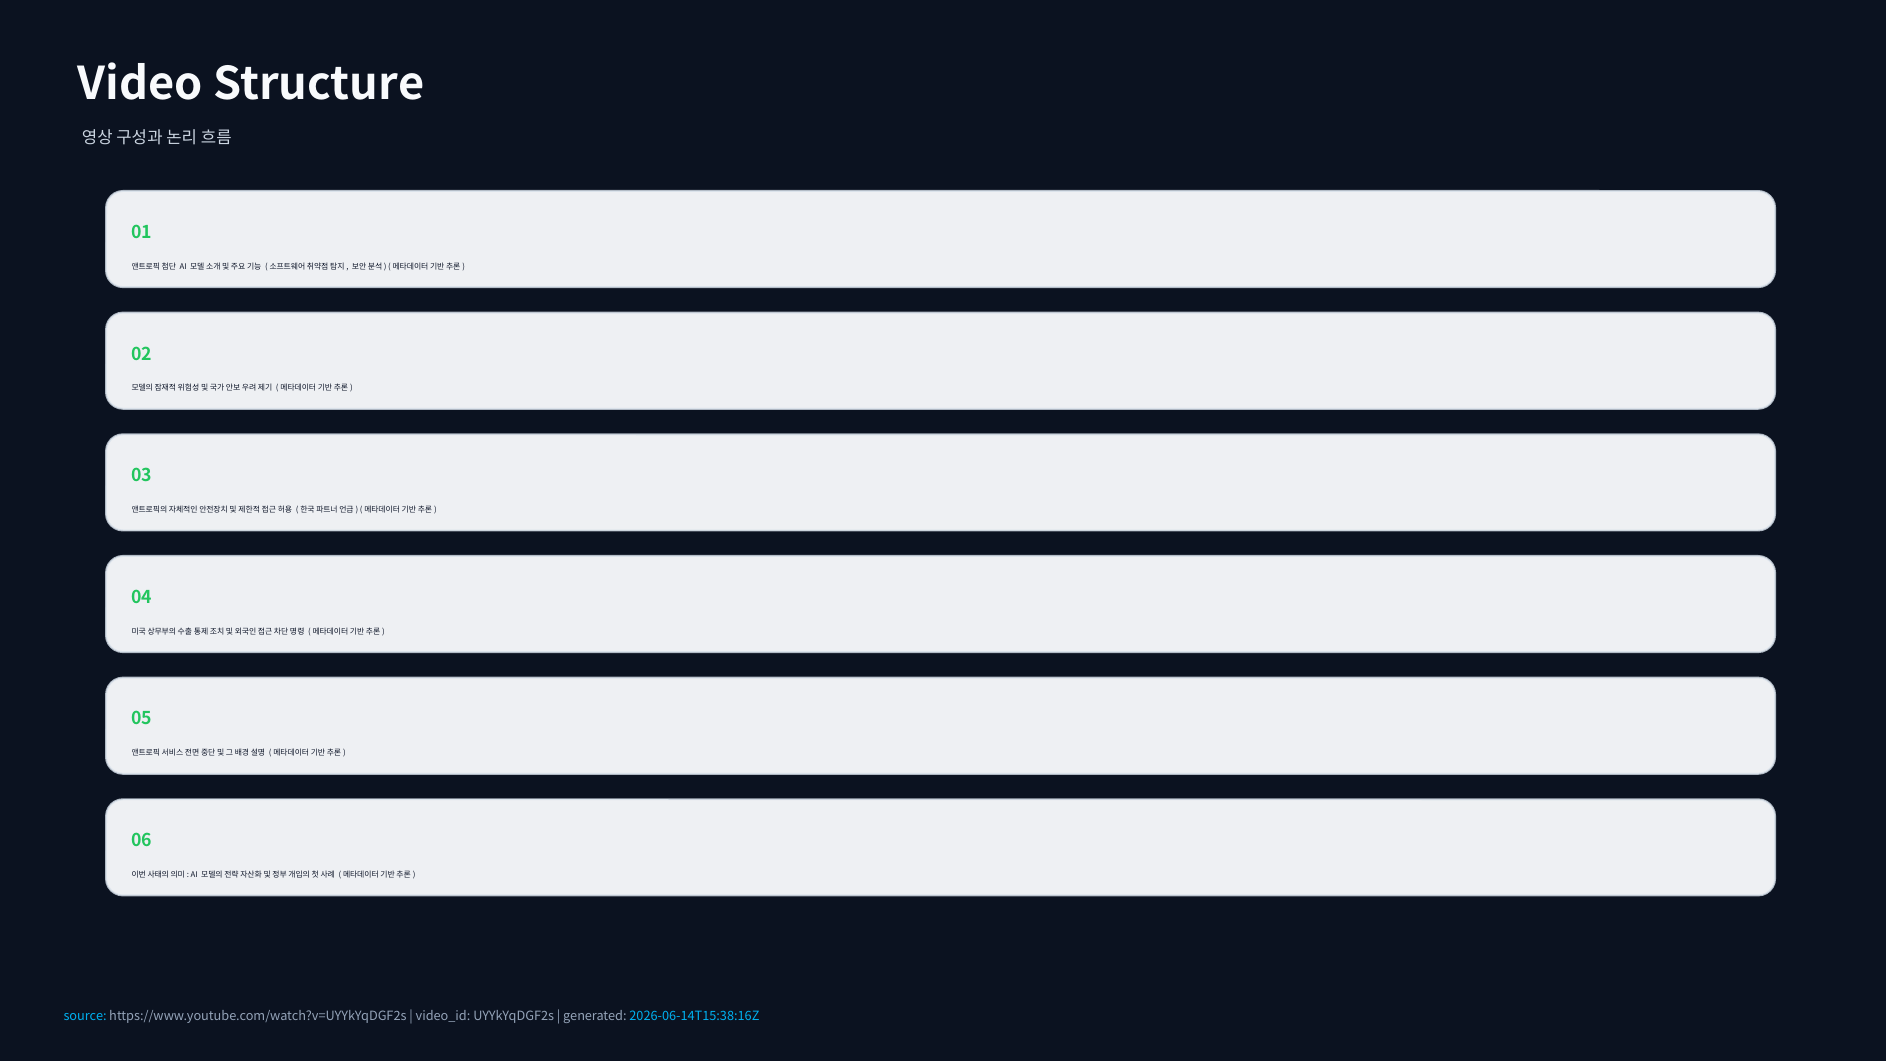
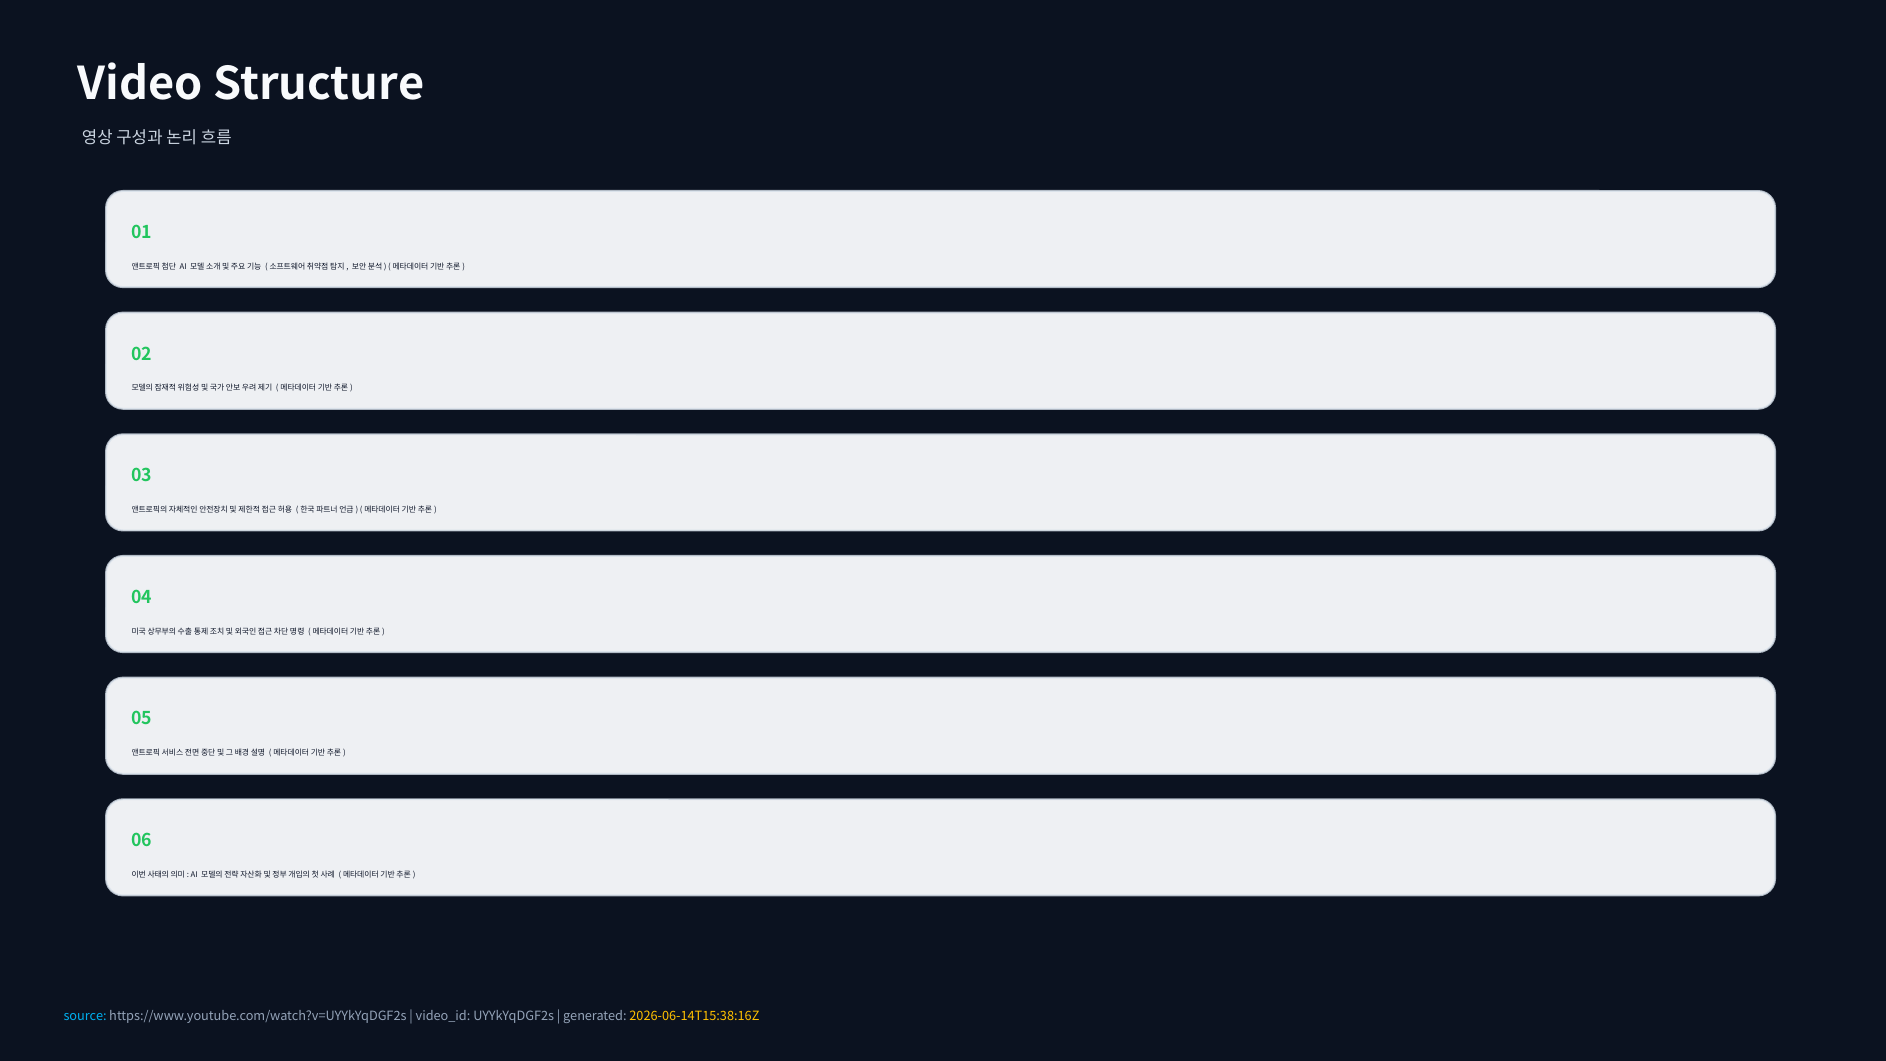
2026-06-14T15:38:16Z colour: light blue -> yellow
